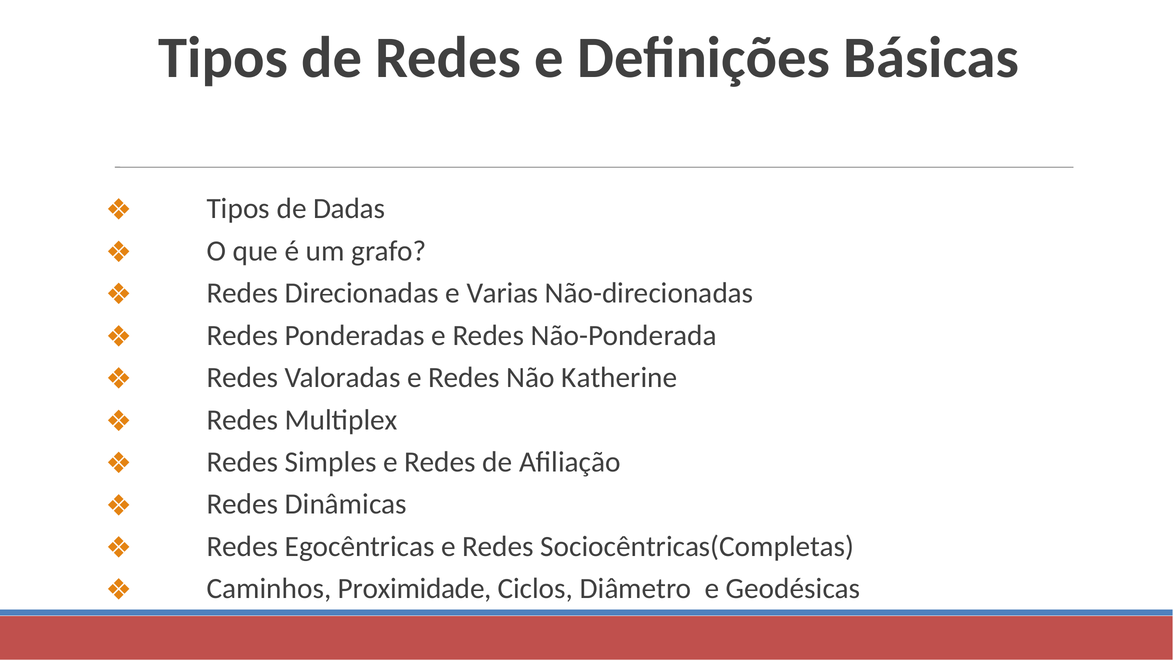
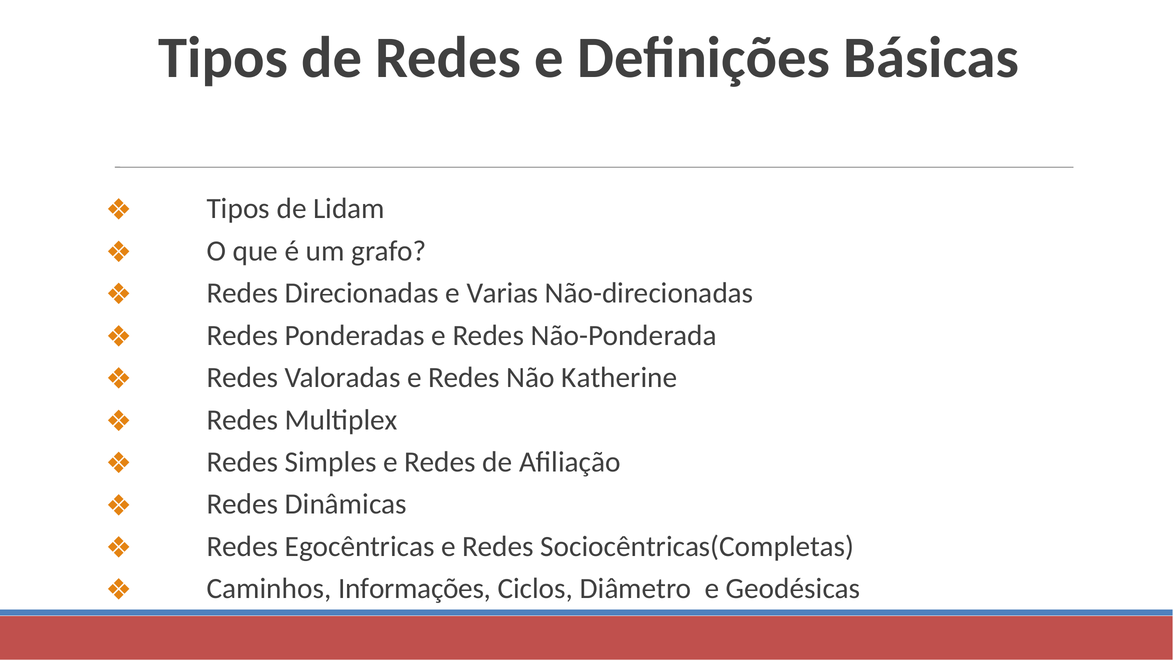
Dadas: Dadas -> Lidam
Proximidade: Proximidade -> Informações
